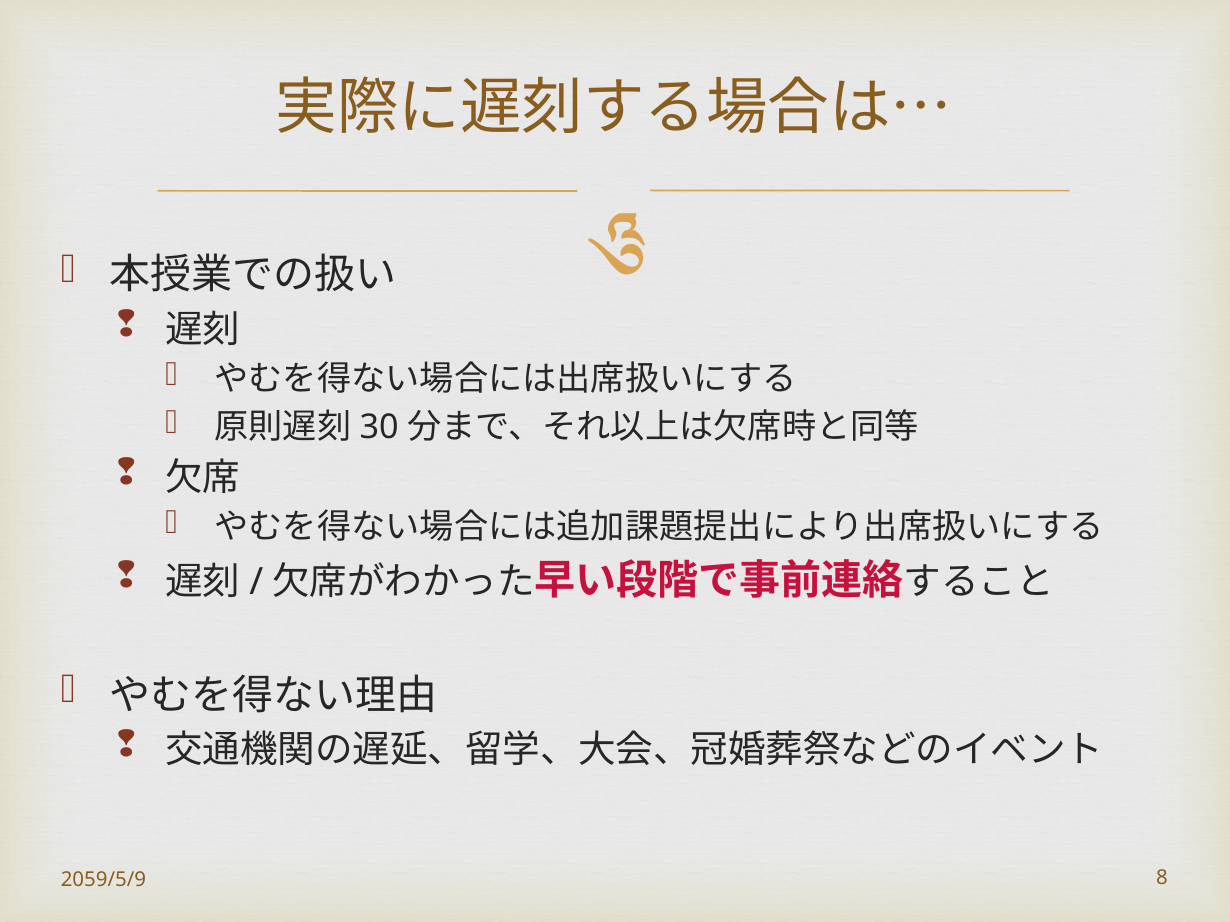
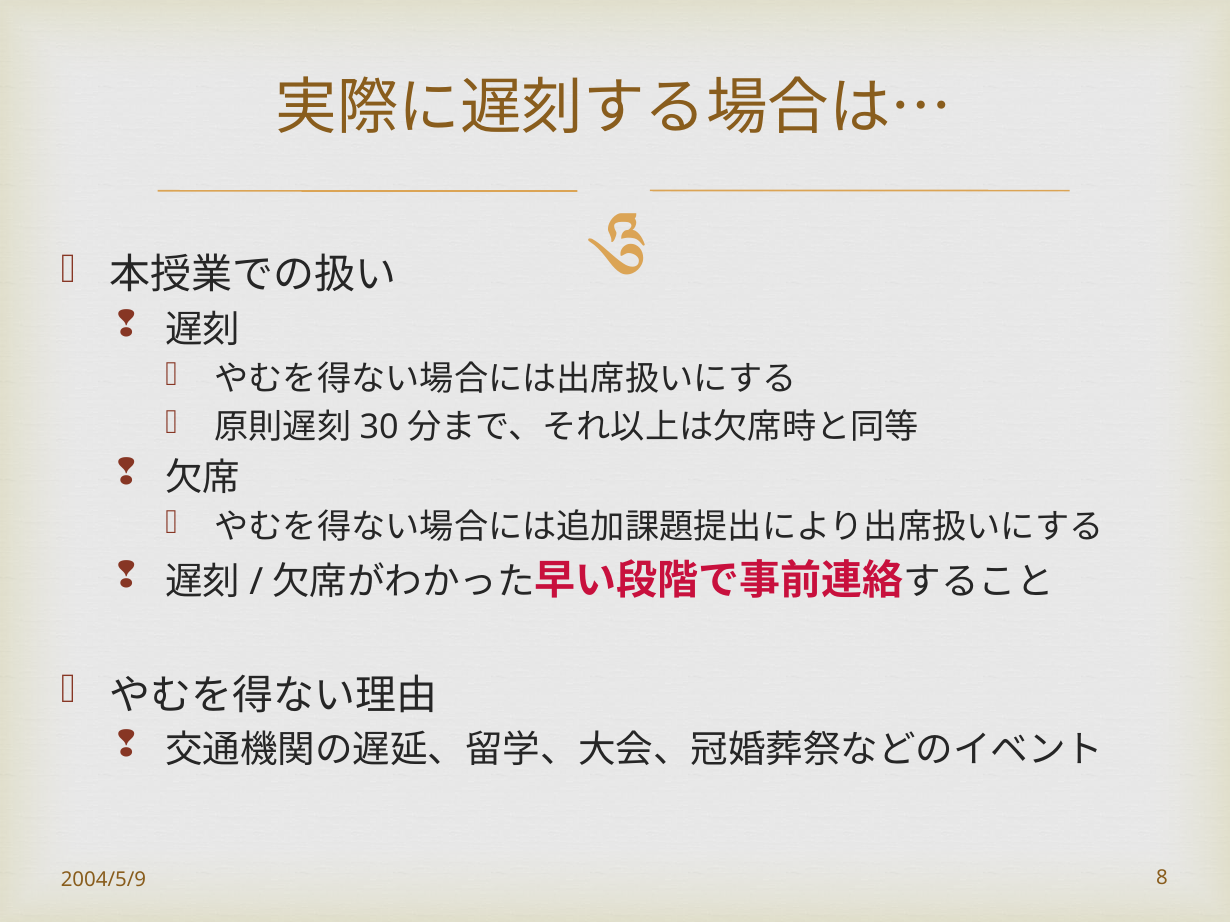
2059/5/9: 2059/5/9 -> 2004/5/9
